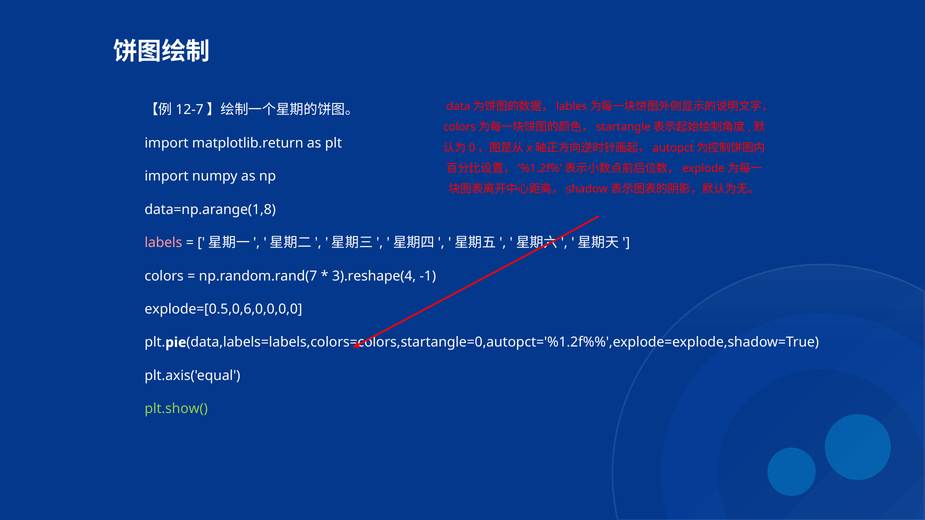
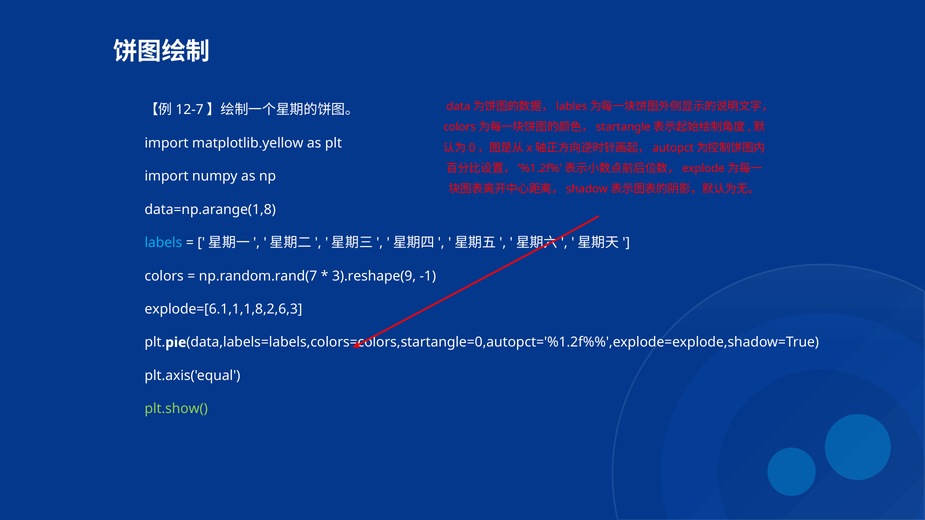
matplotlib.return: matplotlib.return -> matplotlib.yellow
labels colour: pink -> light blue
3).reshape(4: 3).reshape(4 -> 3).reshape(9
explode=[0.5,0,6,0,0,0,0: explode=[0.5,0,6,0,0,0,0 -> explode=[6.1,1,1,8,2,6,3
